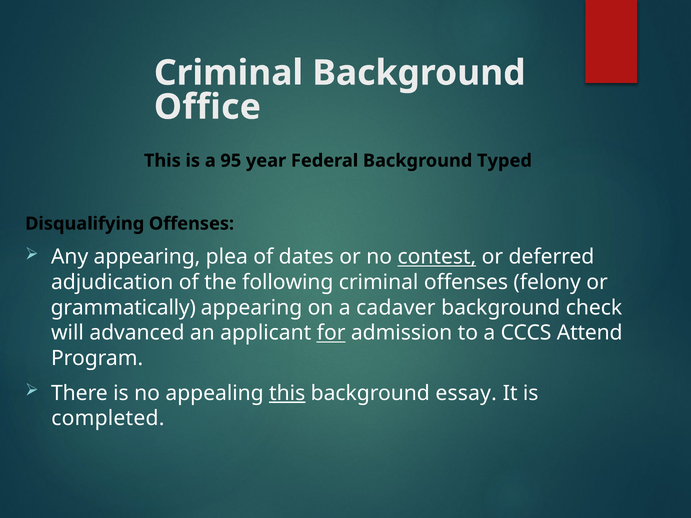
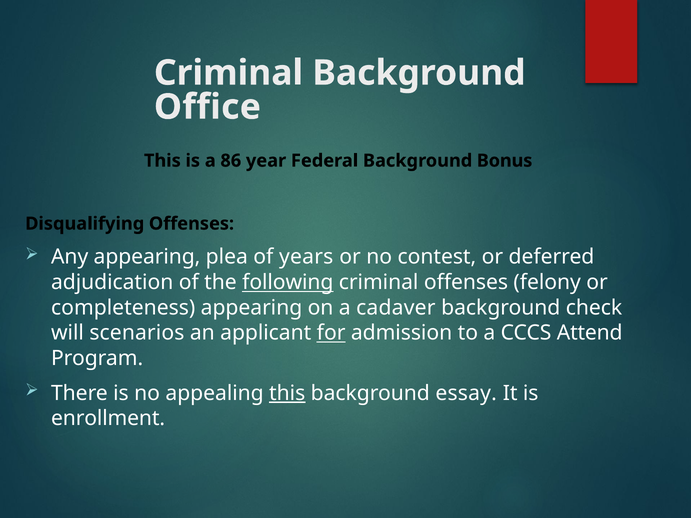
95: 95 -> 86
Typed: Typed -> Bonus
dates: dates -> years
contest underline: present -> none
following underline: none -> present
grammatically: grammatically -> completeness
advanced: advanced -> scenarios
completed: completed -> enrollment
